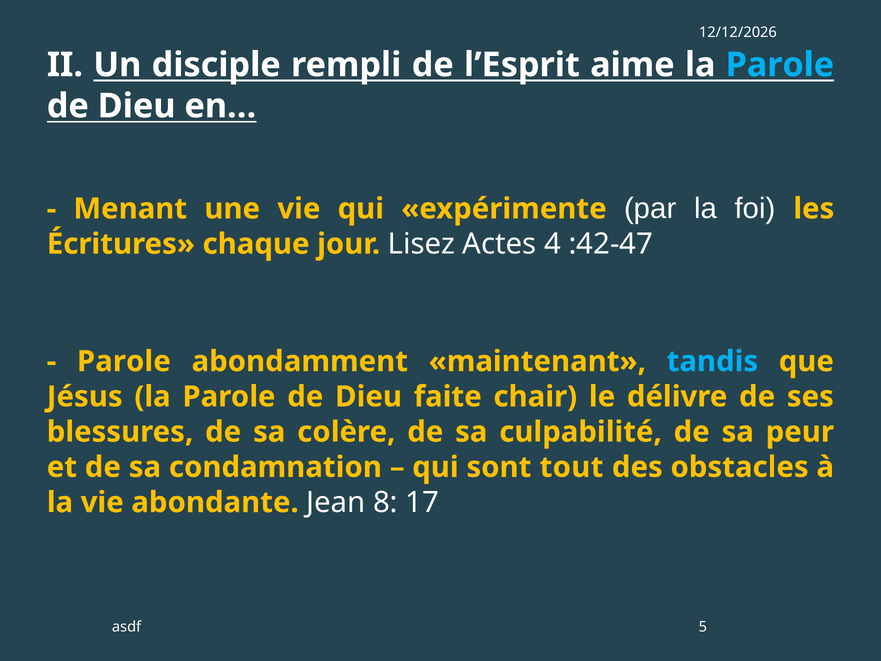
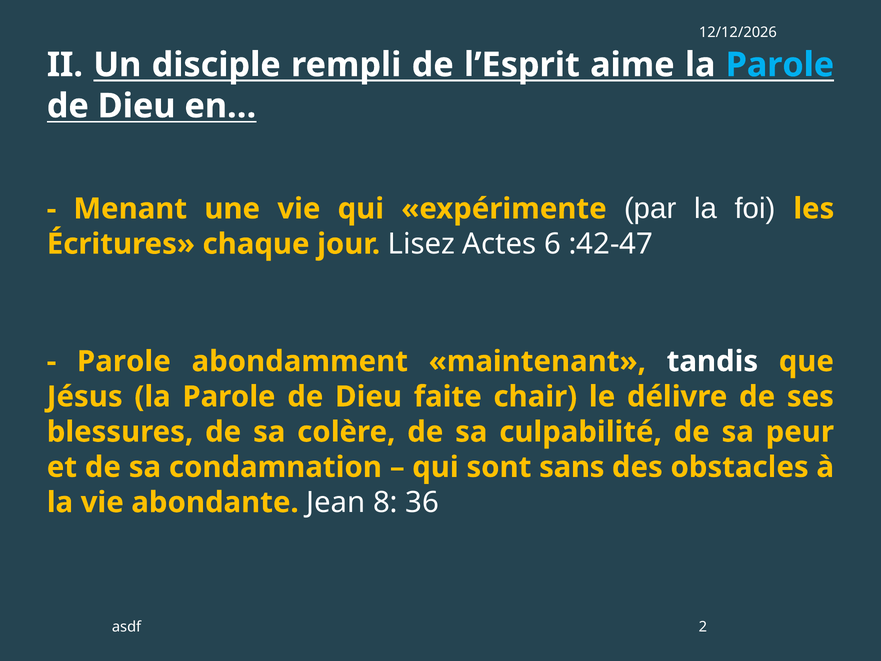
4: 4 -> 6
tandis colour: light blue -> white
tout: tout -> sans
17: 17 -> 36
5: 5 -> 2
